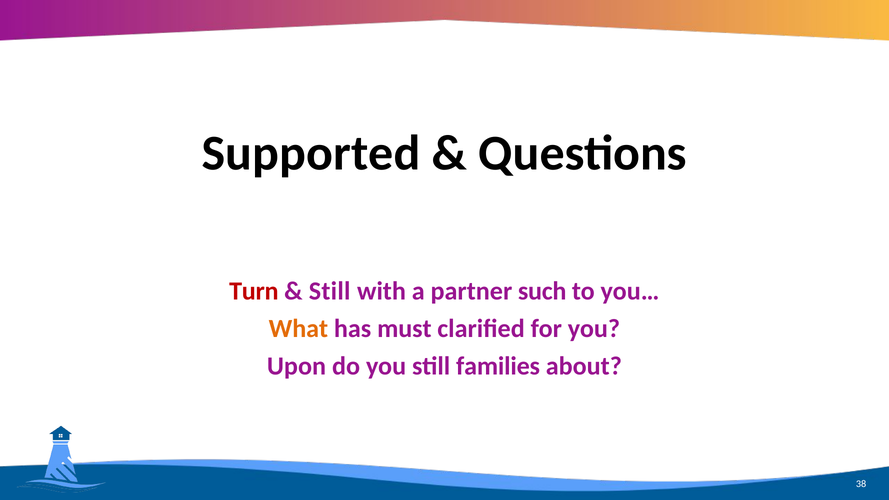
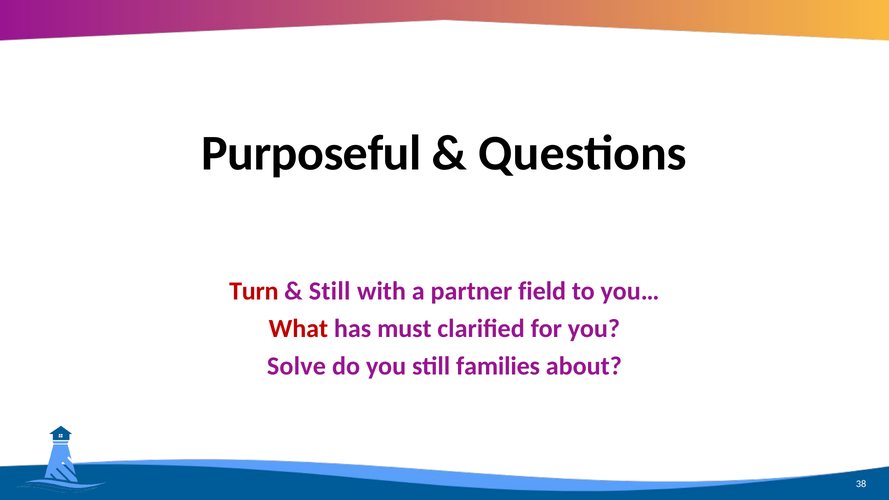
Supported: Supported -> Purposeful
such: such -> field
What colour: orange -> red
Upon: Upon -> Solve
